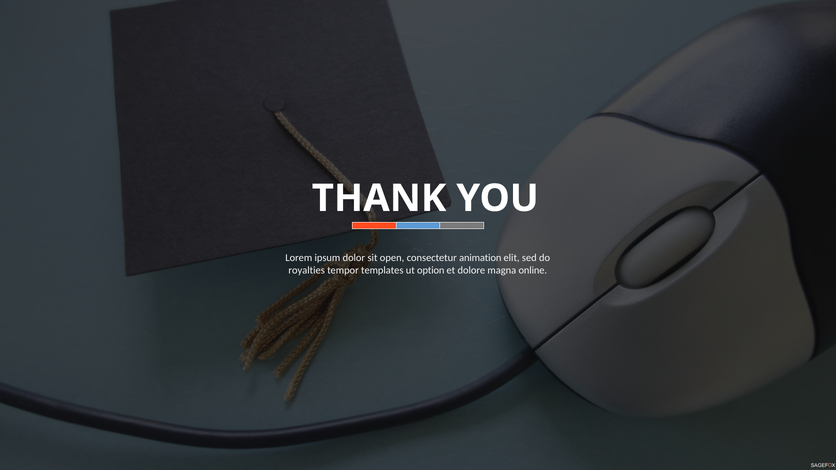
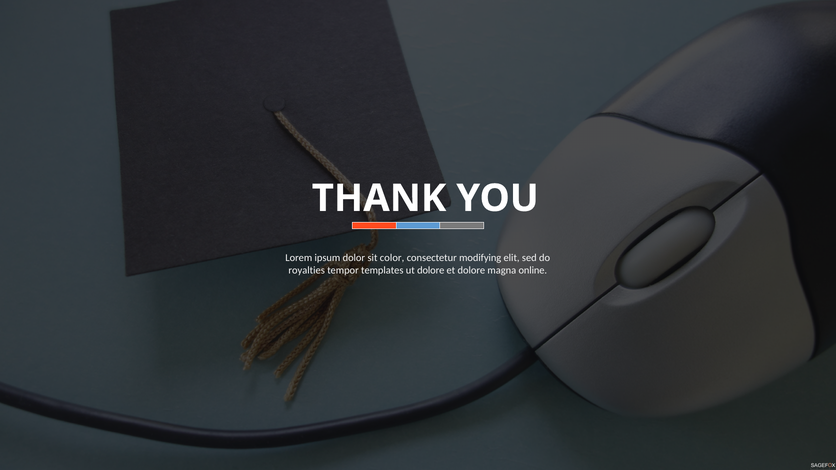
open: open -> color
animation: animation -> modifying
ut option: option -> dolore
